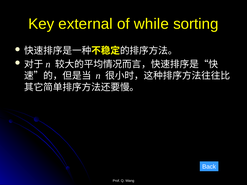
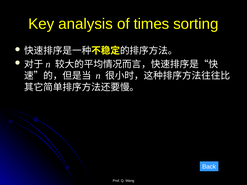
external: external -> analysis
while: while -> times
